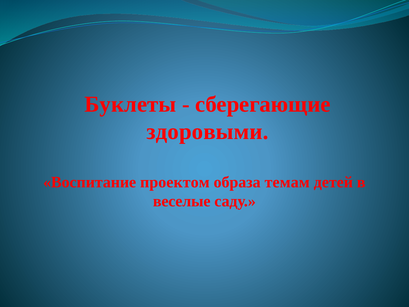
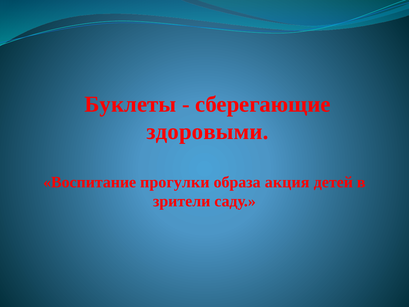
проектом: проектом -> прогулки
темам: темам -> акция
веселые: веселые -> зрители
